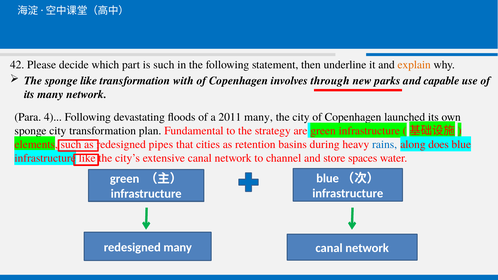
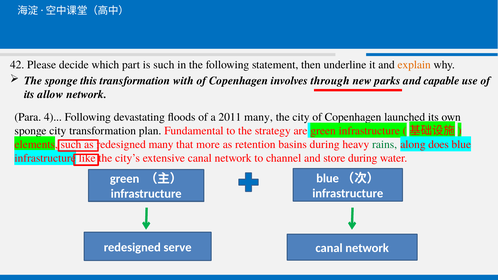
sponge like: like -> this
its many: many -> allow
redesigned pipes: pipes -> many
cities: cities -> more
rains colour: blue -> green
store spaces: spaces -> during
redesigned many: many -> serve
